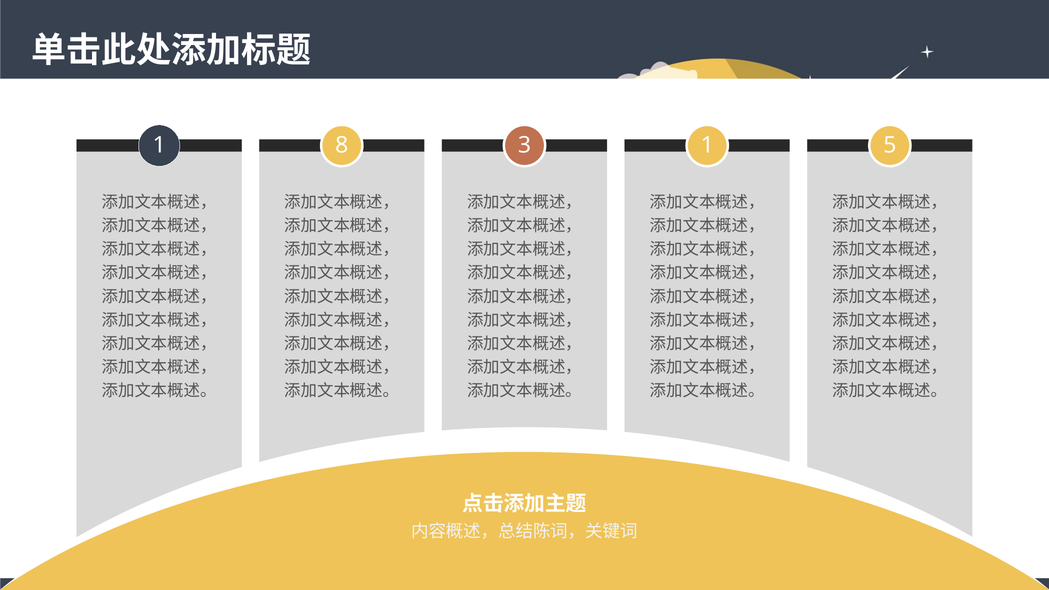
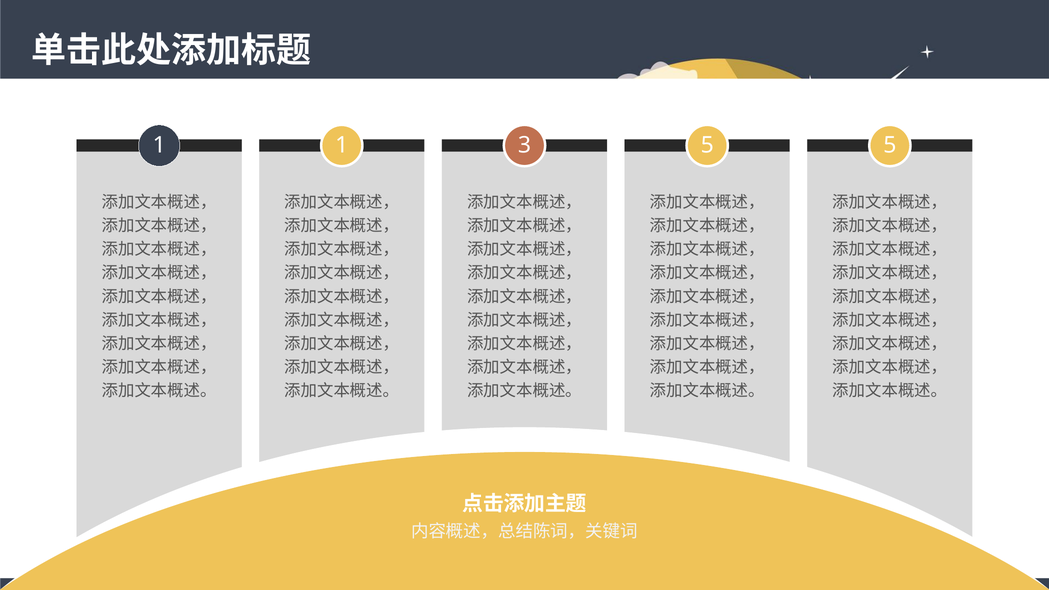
1 8: 8 -> 1
3 1: 1 -> 5
